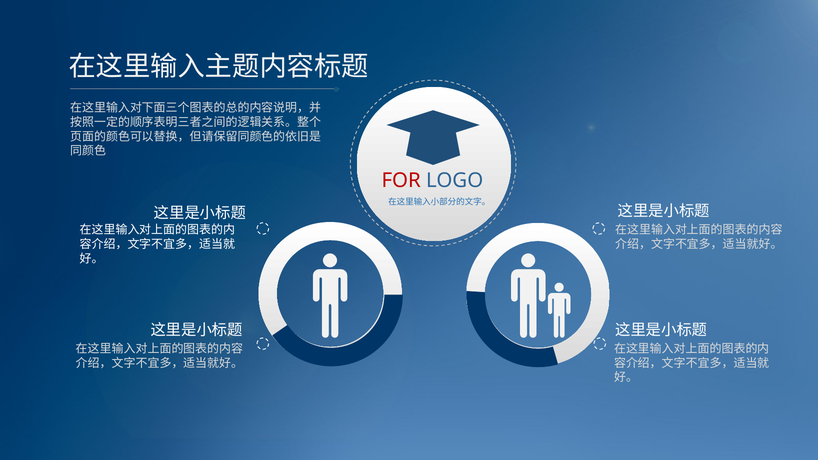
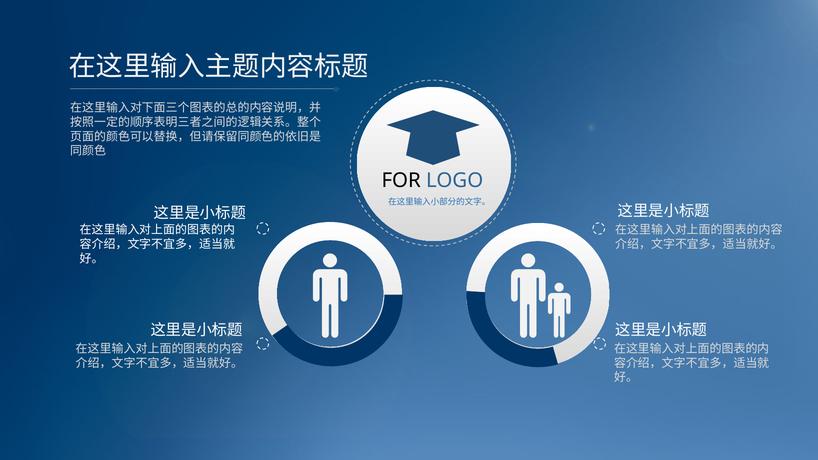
FOR colour: red -> black
